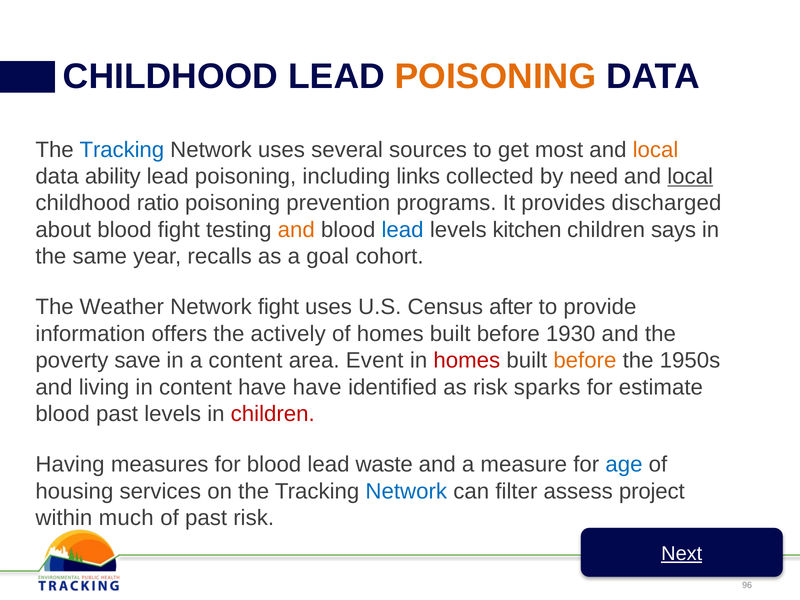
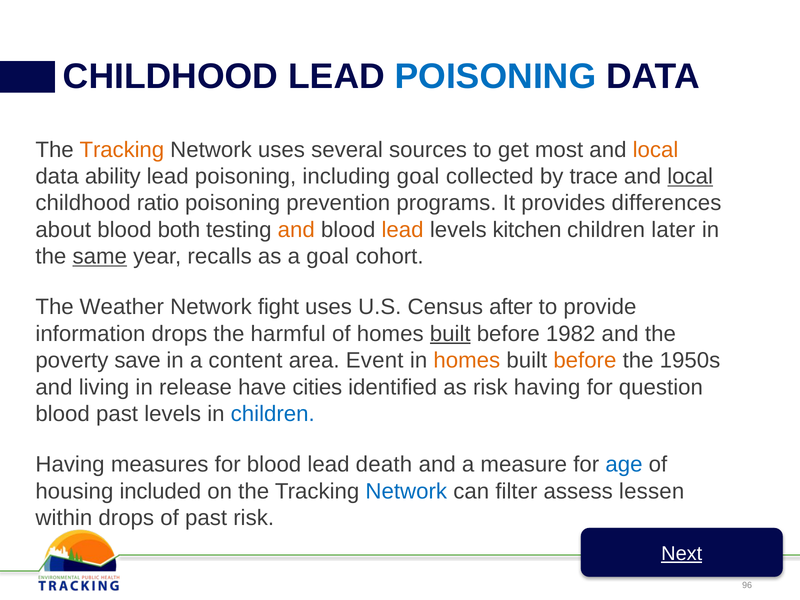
POISONING at (495, 77) colour: orange -> blue
Tracking at (122, 150) colour: blue -> orange
including links: links -> goal
need: need -> trace
discharged: discharged -> differences
blood fight: fight -> both
lead at (403, 230) colour: blue -> orange
says: says -> later
same underline: none -> present
information offers: offers -> drops
actively: actively -> harmful
built at (450, 334) underline: none -> present
1930: 1930 -> 1982
homes at (467, 361) colour: red -> orange
in content: content -> release
have have: have -> cities
risk sparks: sparks -> having
estimate: estimate -> question
children at (273, 414) colour: red -> blue
waste: waste -> death
services: services -> included
project: project -> lessen
within much: much -> drops
